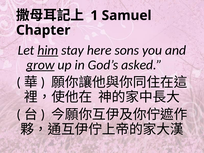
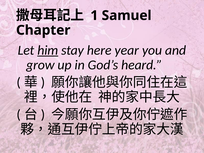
sons: sons -> year
grow underline: present -> none
asked: asked -> heard
